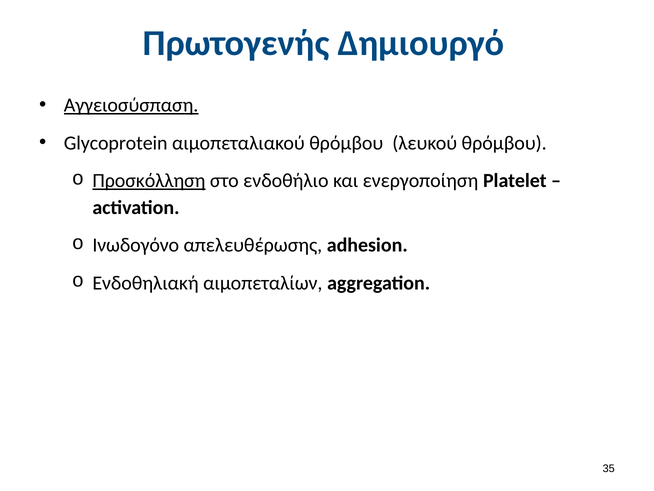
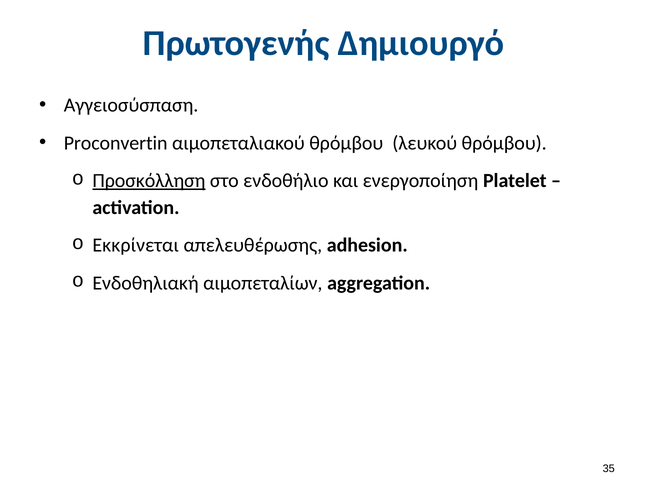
Αγγειοσύσπαση underline: present -> none
Glycoprotein: Glycoprotein -> Proconvertin
Ινωδογόνο: Ινωδογόνο -> Εκκρίνεται
